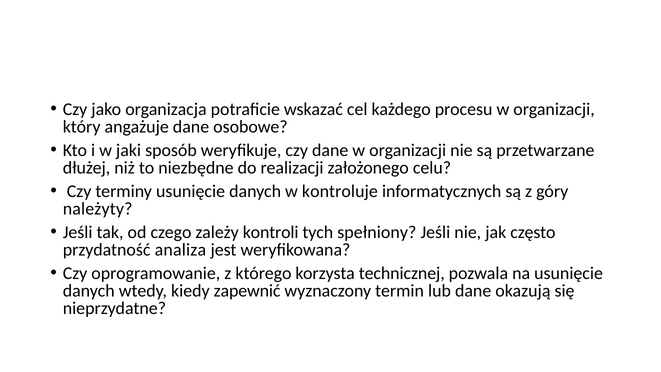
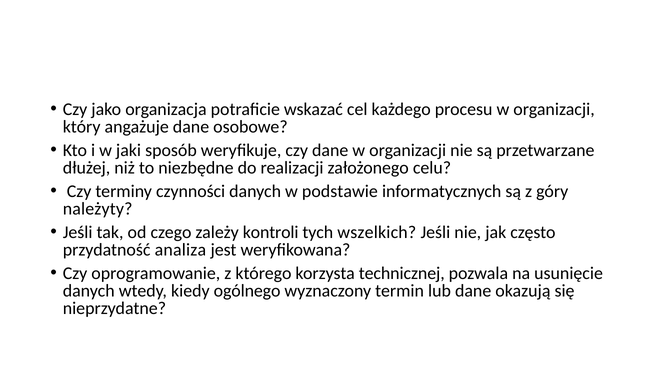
terminy usunięcie: usunięcie -> czynności
kontroluje: kontroluje -> podstawie
spełniony: spełniony -> wszelkich
zapewnić: zapewnić -> ogólnego
